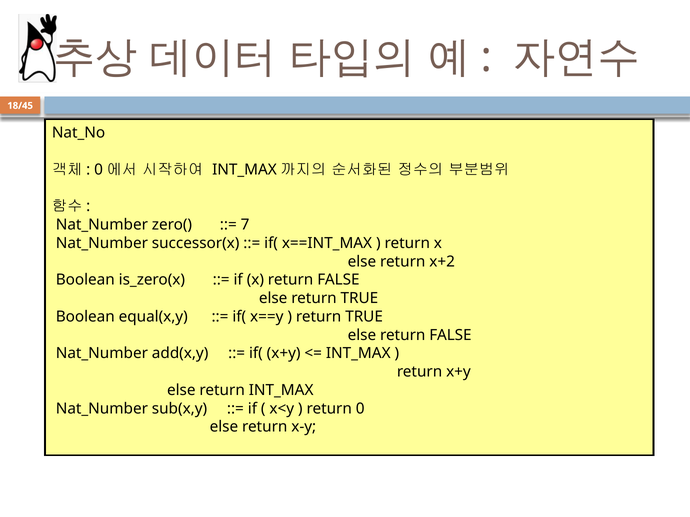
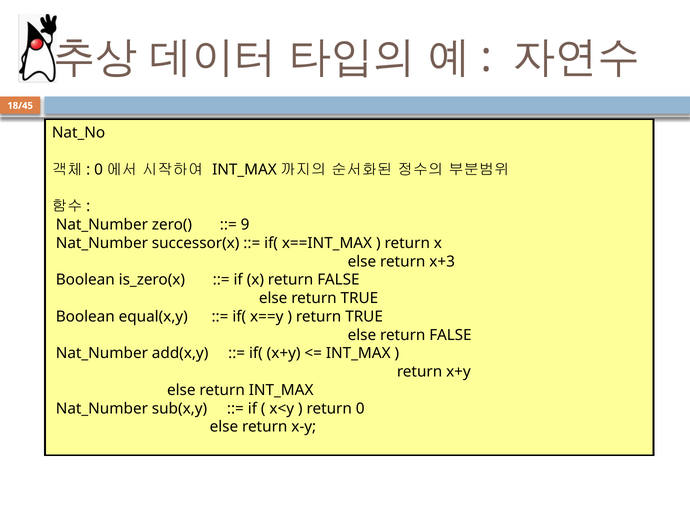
7: 7 -> 9
x+2: x+2 -> x+3
